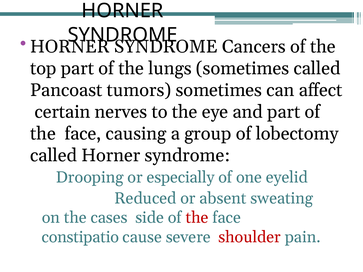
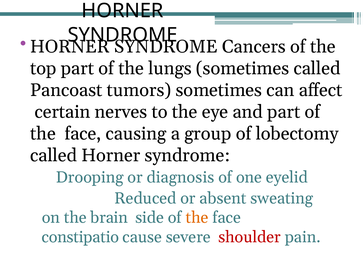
especially: especially -> diagnosis
cases: cases -> brain
the at (197, 218) colour: red -> orange
